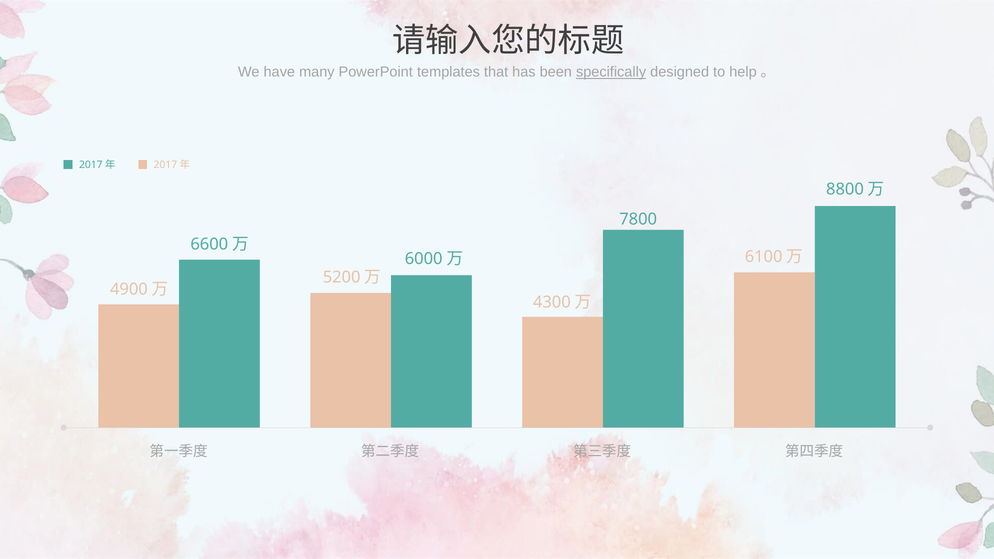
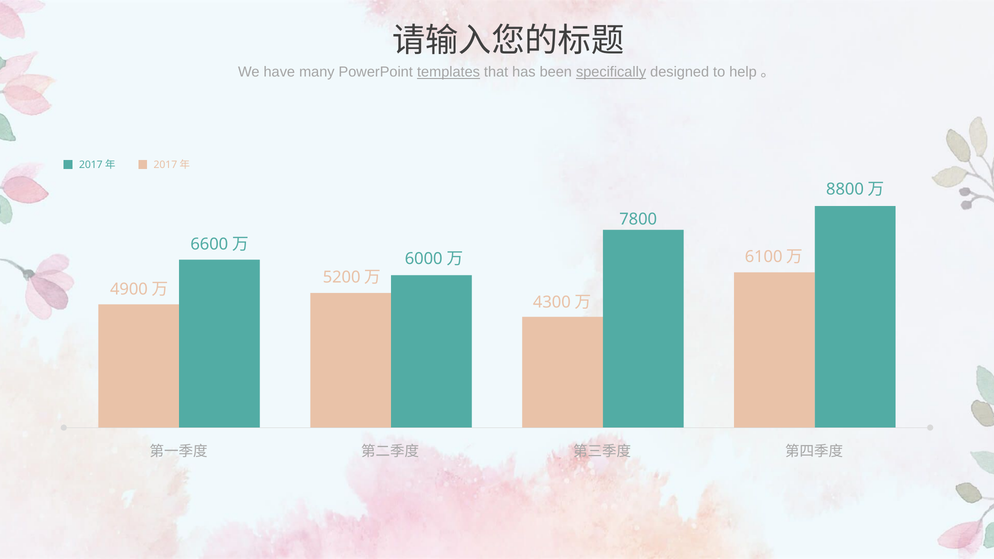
templates underline: none -> present
